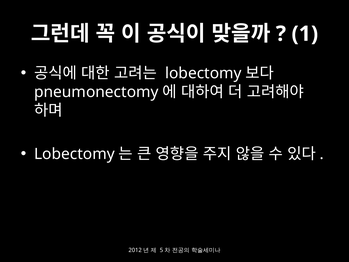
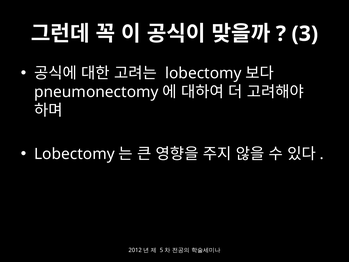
1: 1 -> 3
